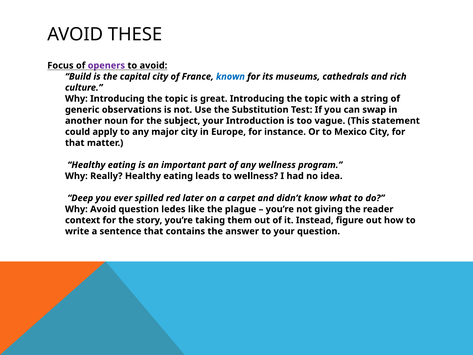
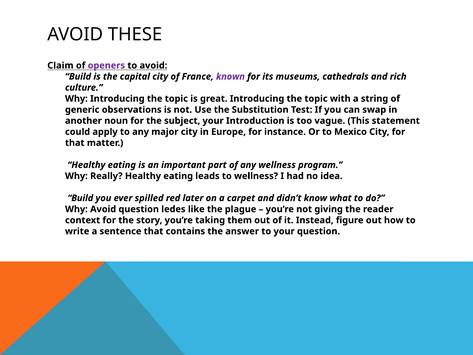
Focus: Focus -> Claim
known colour: blue -> purple
Deep at (80, 198): Deep -> Build
